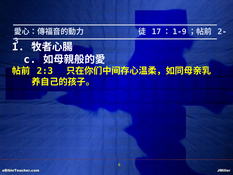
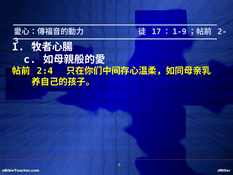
2:3: 2:3 -> 2:4
